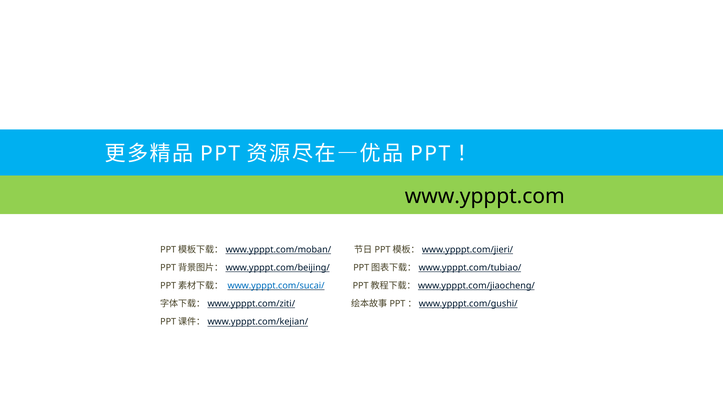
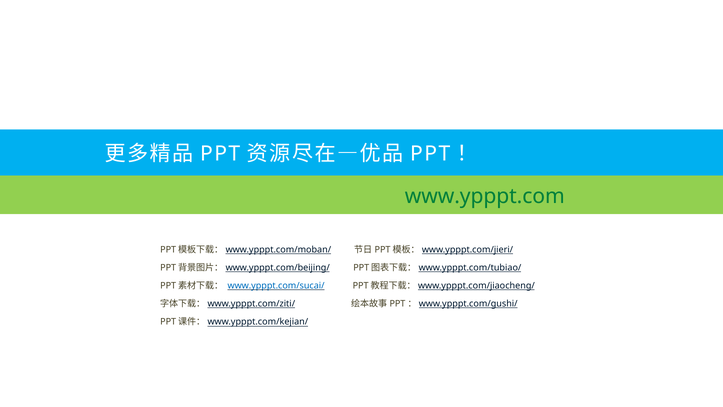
www.ypppt.com colour: black -> green
